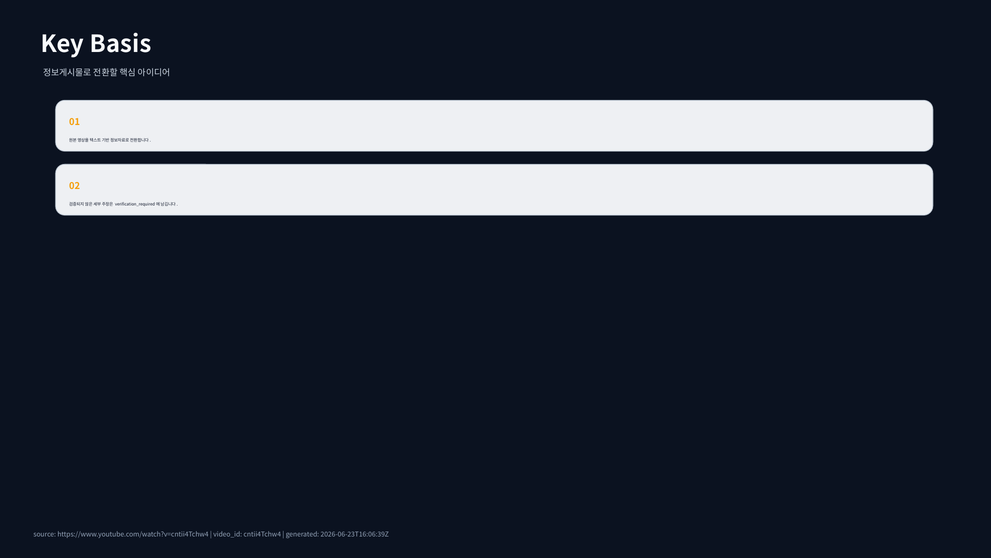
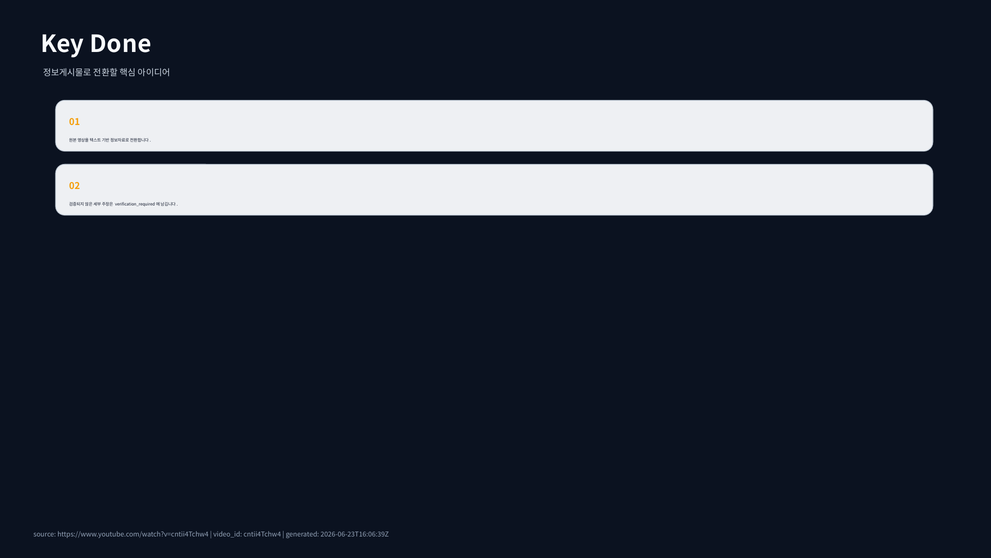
Basis: Basis -> Done
